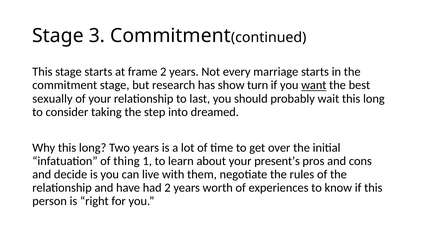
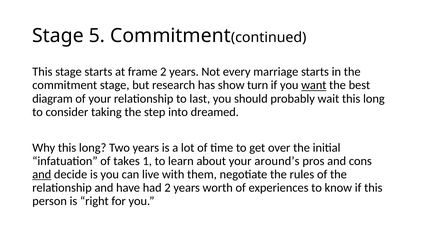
3: 3 -> 5
sexually: sexually -> diagram
thing: thing -> takes
present’s: present’s -> around’s
and at (42, 174) underline: none -> present
